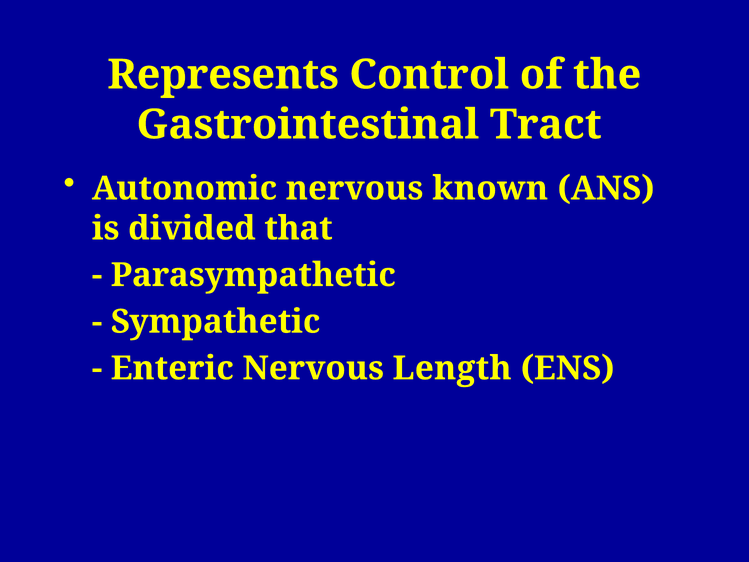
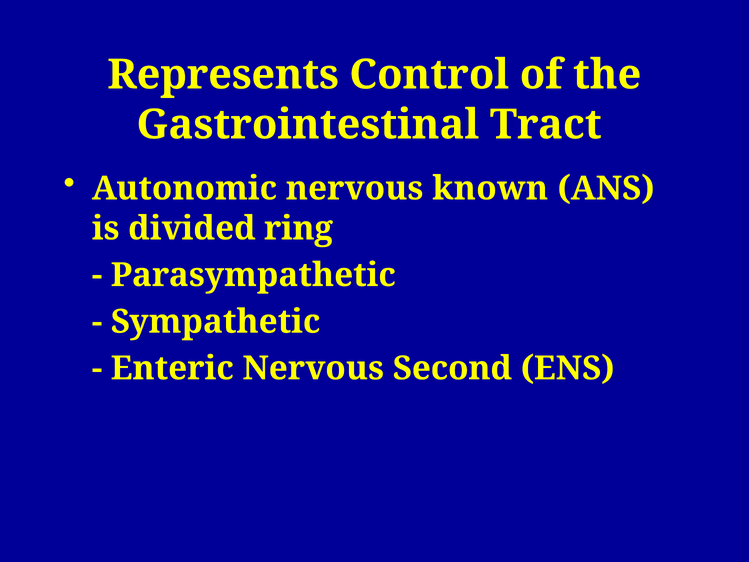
that: that -> ring
Length: Length -> Second
